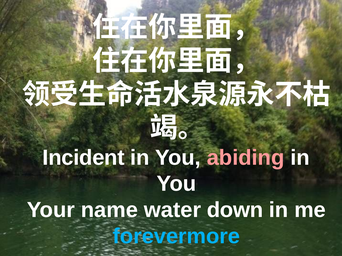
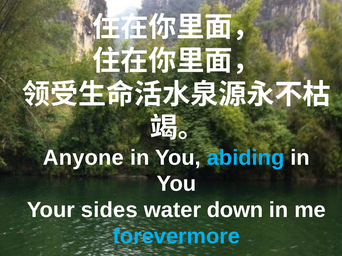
Incident: Incident -> Anyone
abiding colour: pink -> light blue
name: name -> sides
